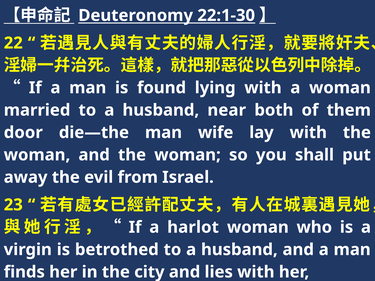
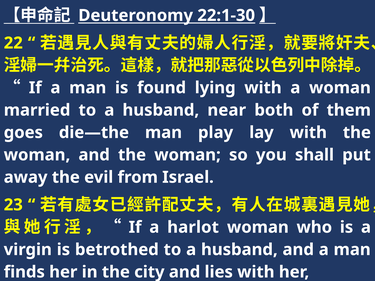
door: door -> goes
wife: wife -> play
